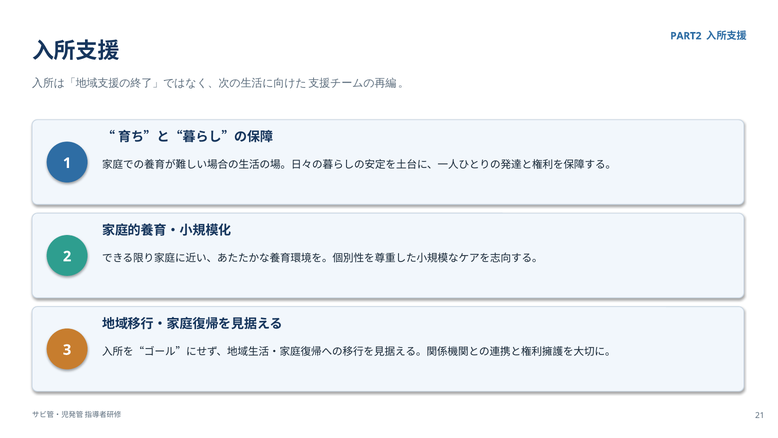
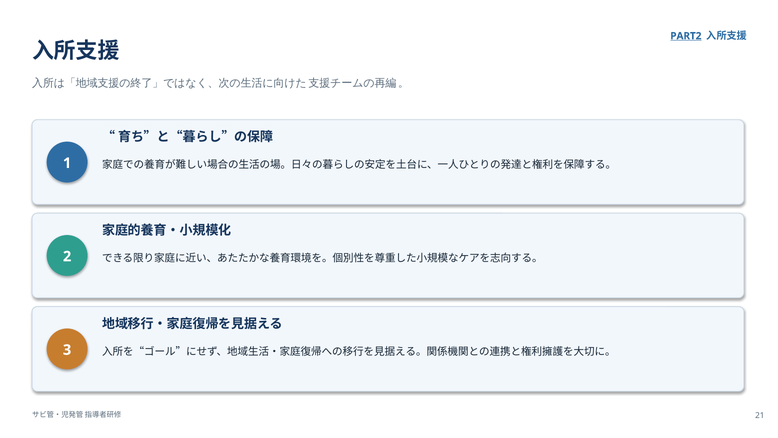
PART2 underline: none -> present
